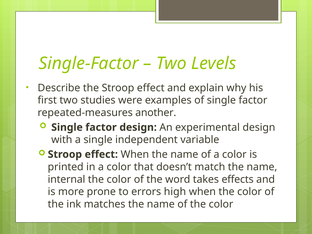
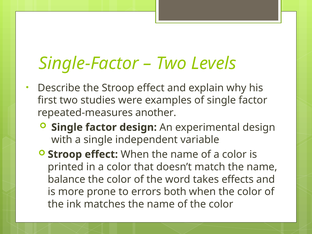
internal: internal -> balance
high: high -> both
